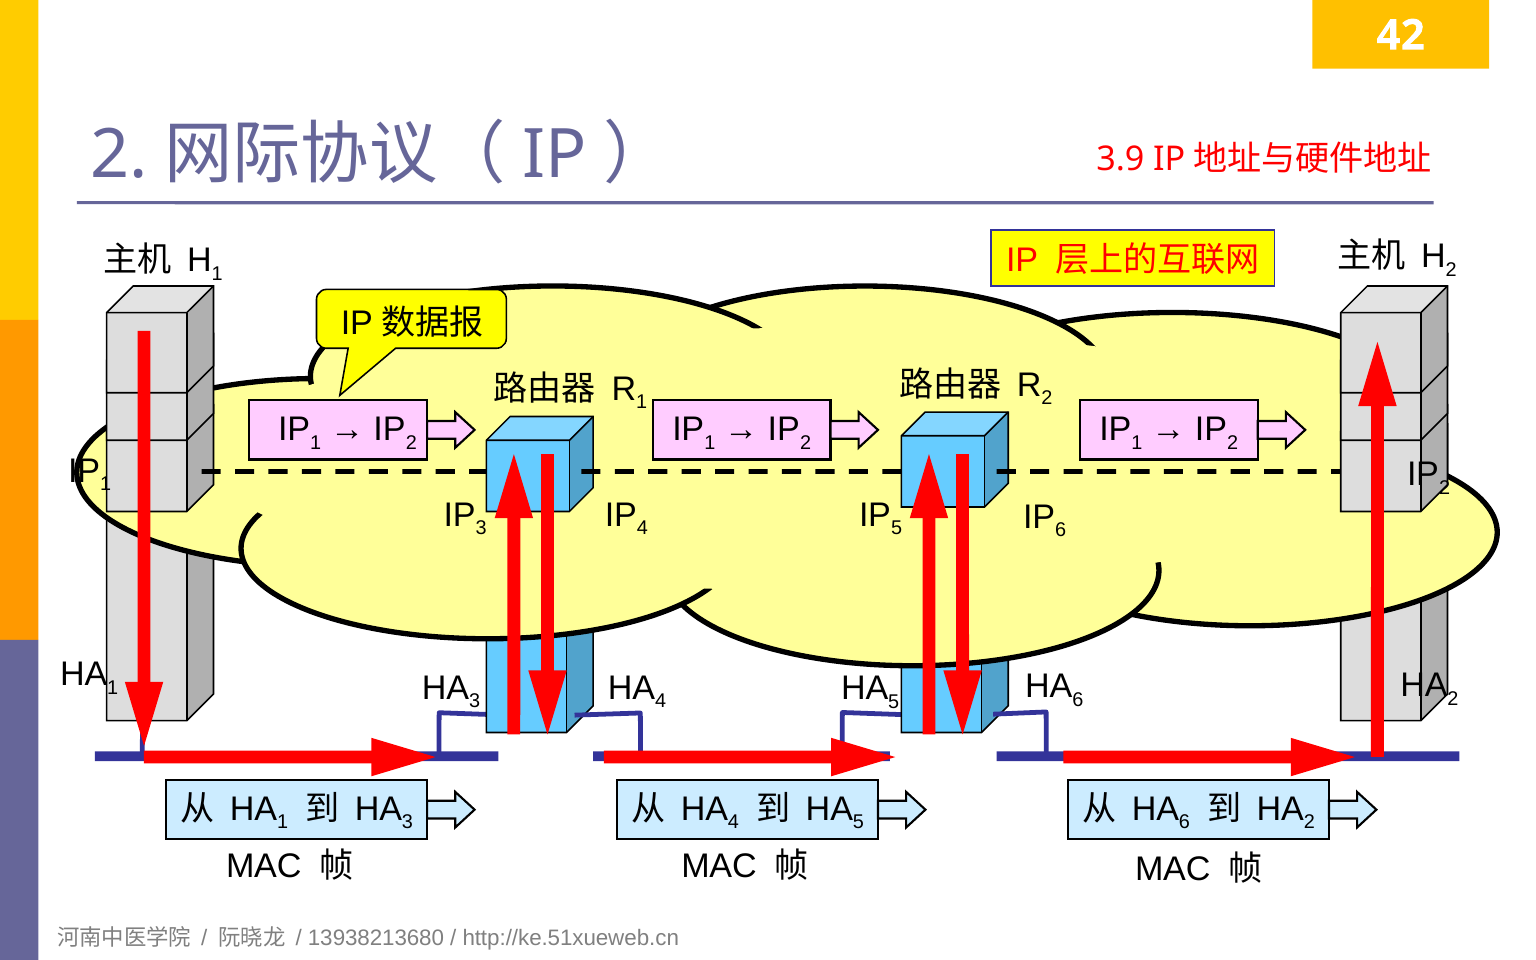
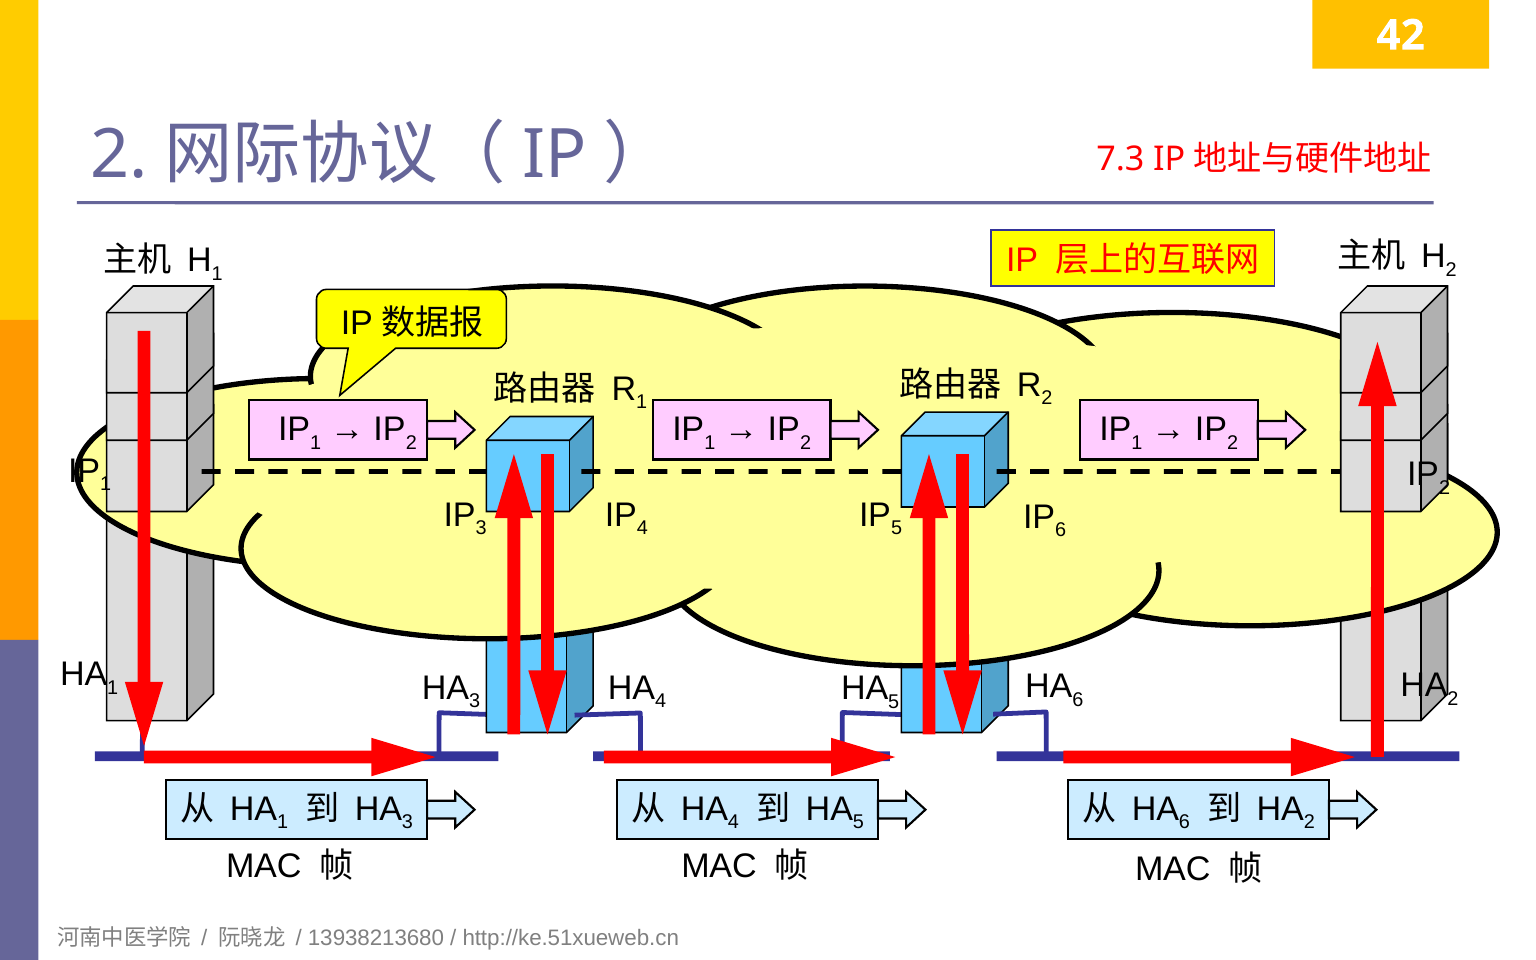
3.9: 3.9 -> 7.3
